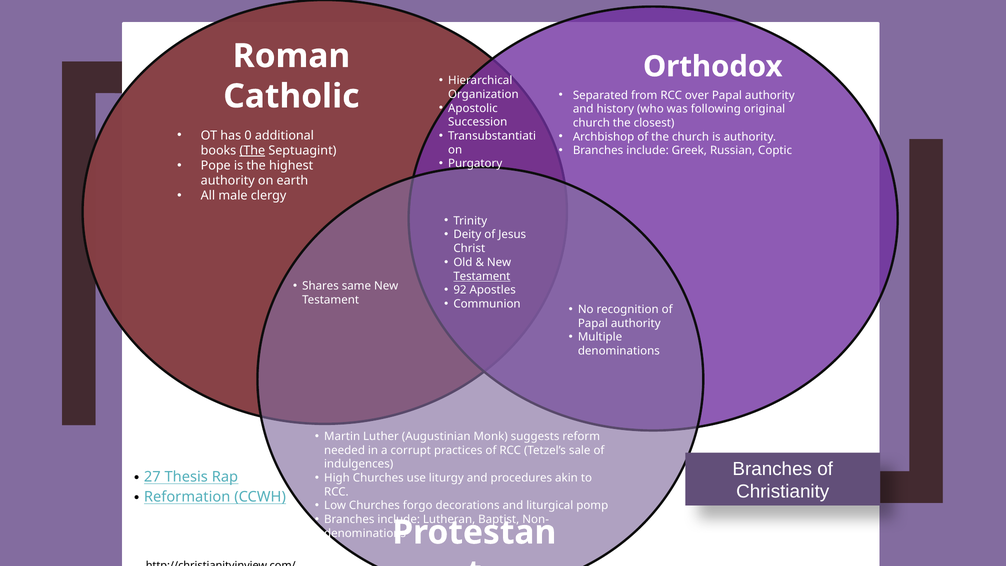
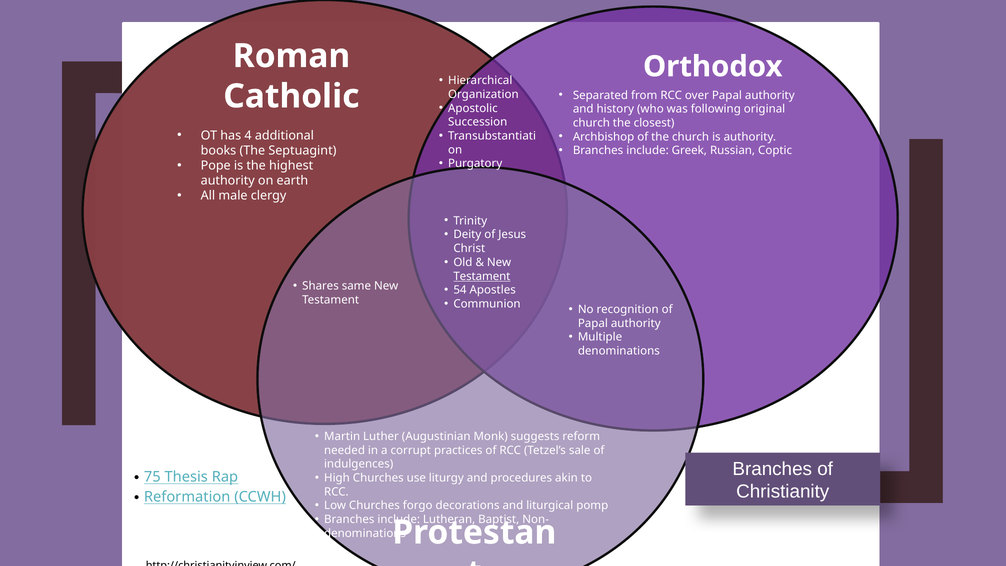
0: 0 -> 4
The at (252, 150) underline: present -> none
92: 92 -> 54
27: 27 -> 75
